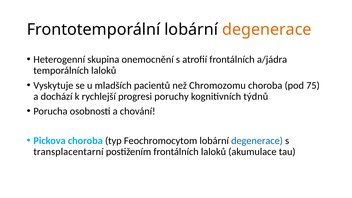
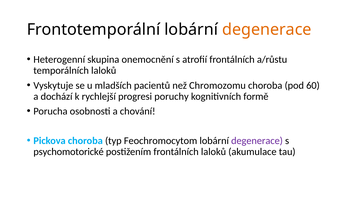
a/jádra: a/jádra -> a/růstu
75: 75 -> 60
týdnů: týdnů -> formě
degenerace at (257, 141) colour: blue -> purple
transplacentarní: transplacentarní -> psychomotorické
